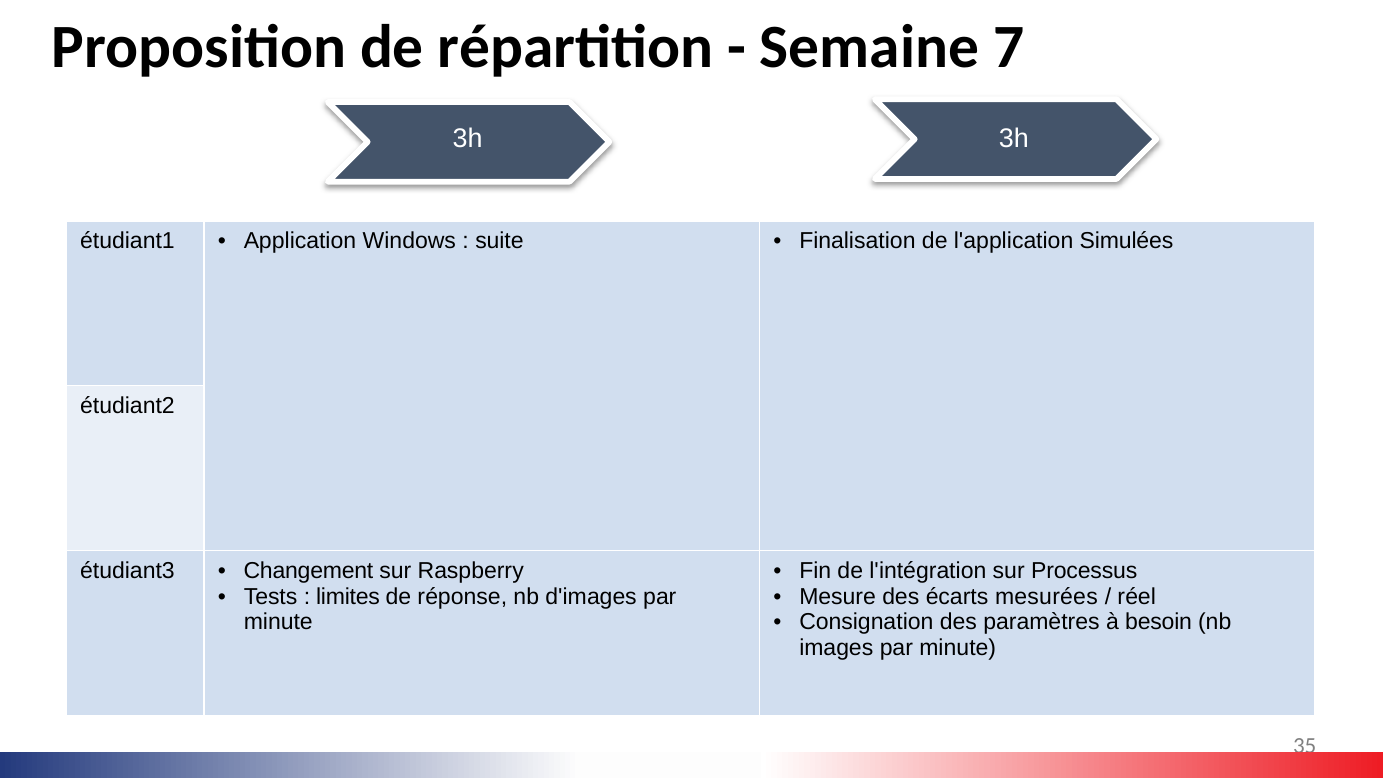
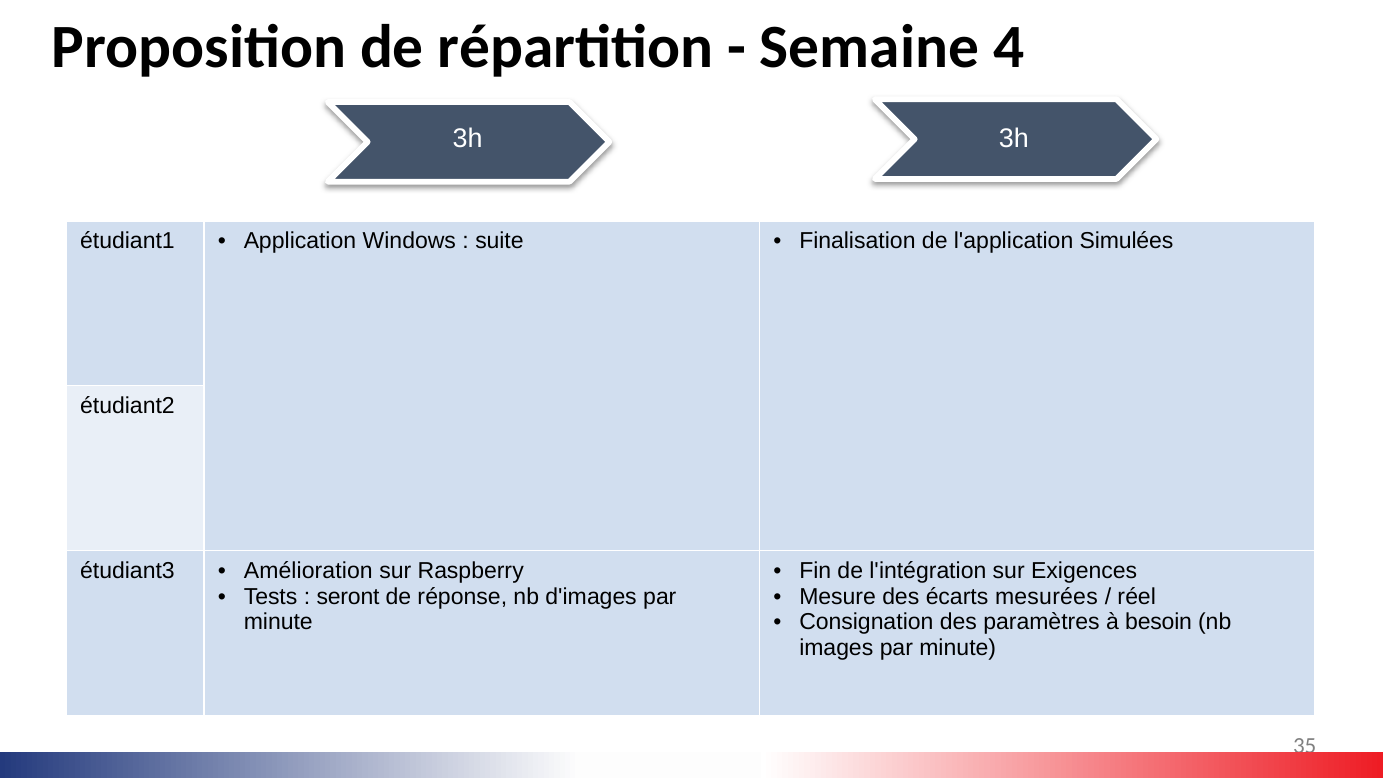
7: 7 -> 4
Changement: Changement -> Amélioration
Processus: Processus -> Exigences
limites: limites -> seront
